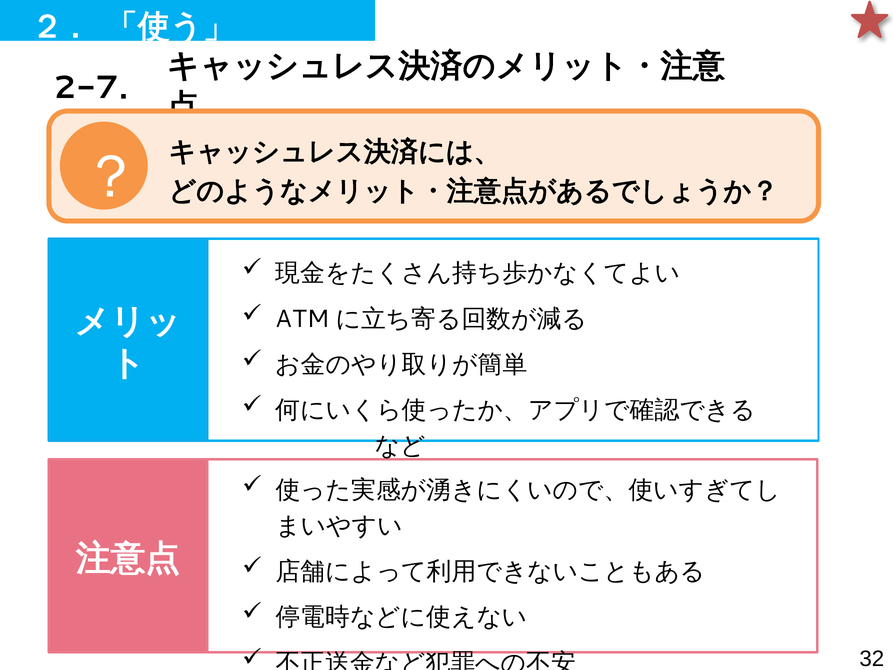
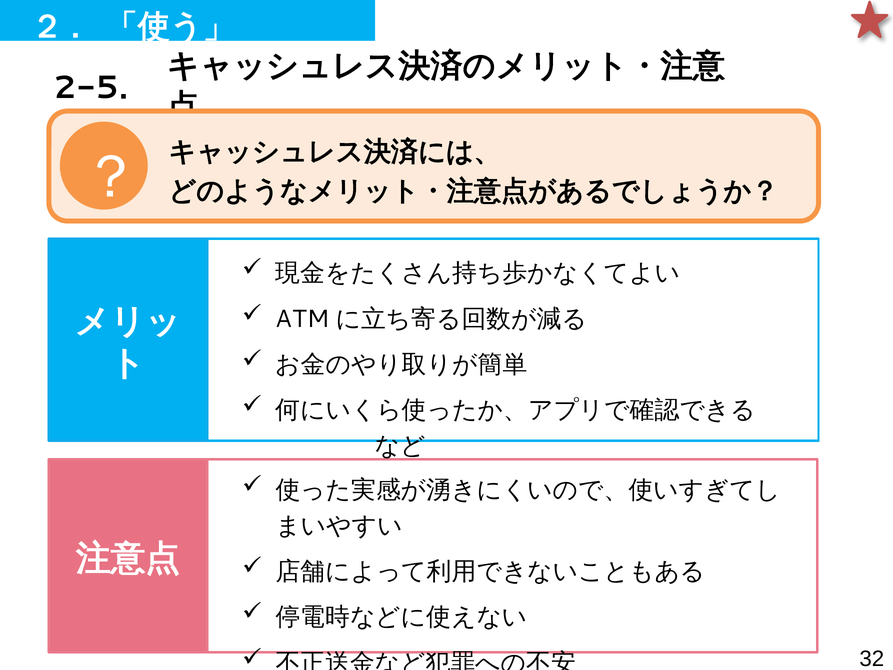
2-7: 2-7 -> 2-5
